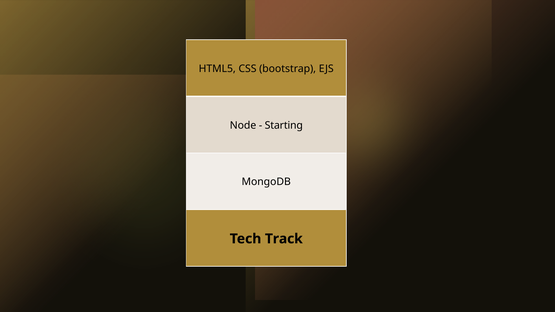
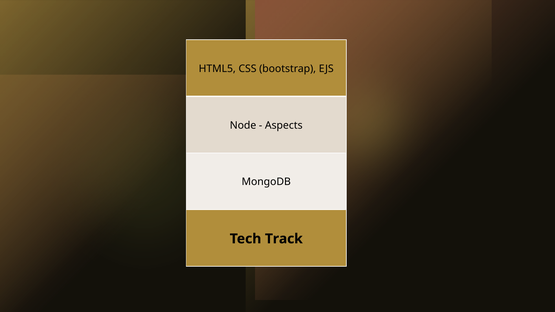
Starting: Starting -> Aspects
